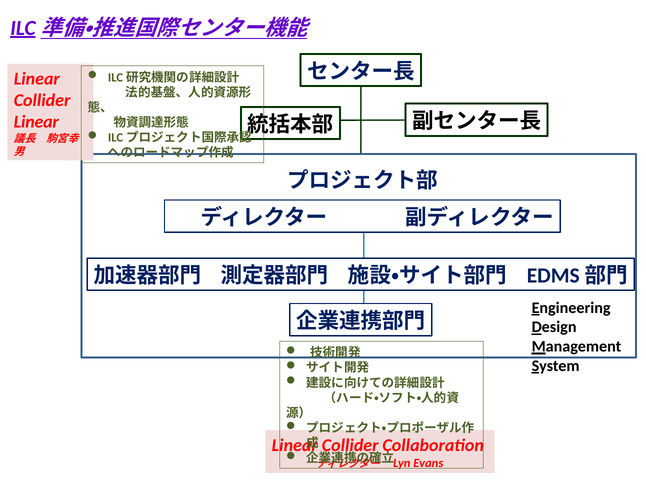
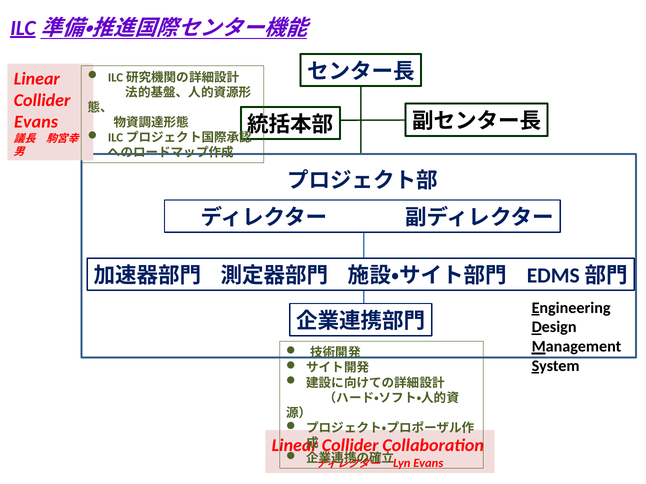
Linear at (36, 122): Linear -> Evans
